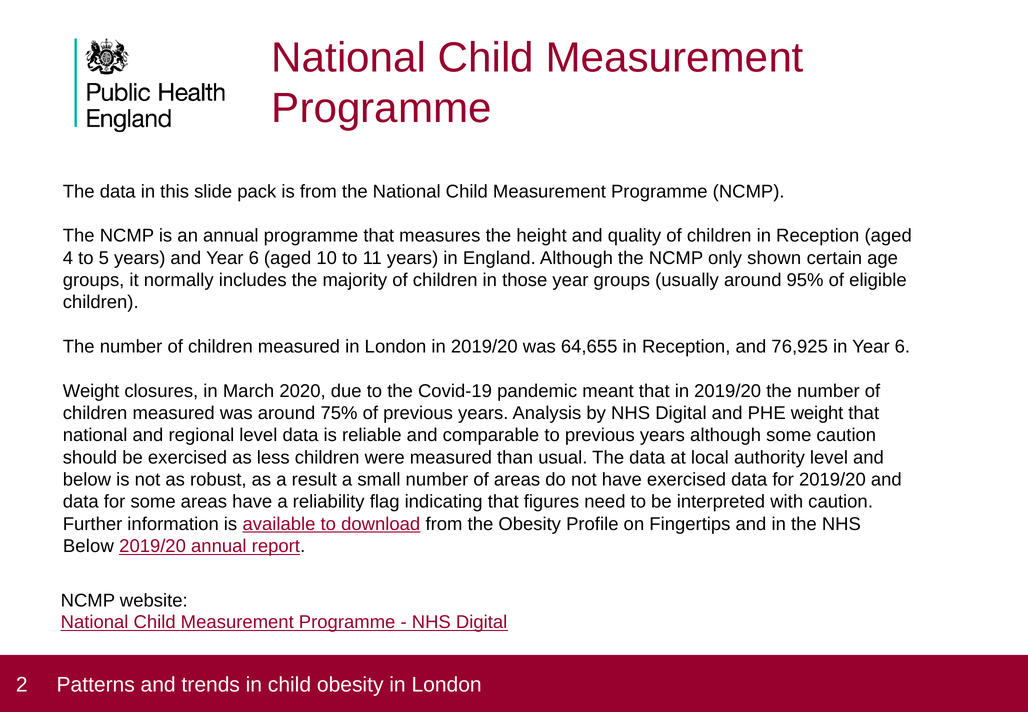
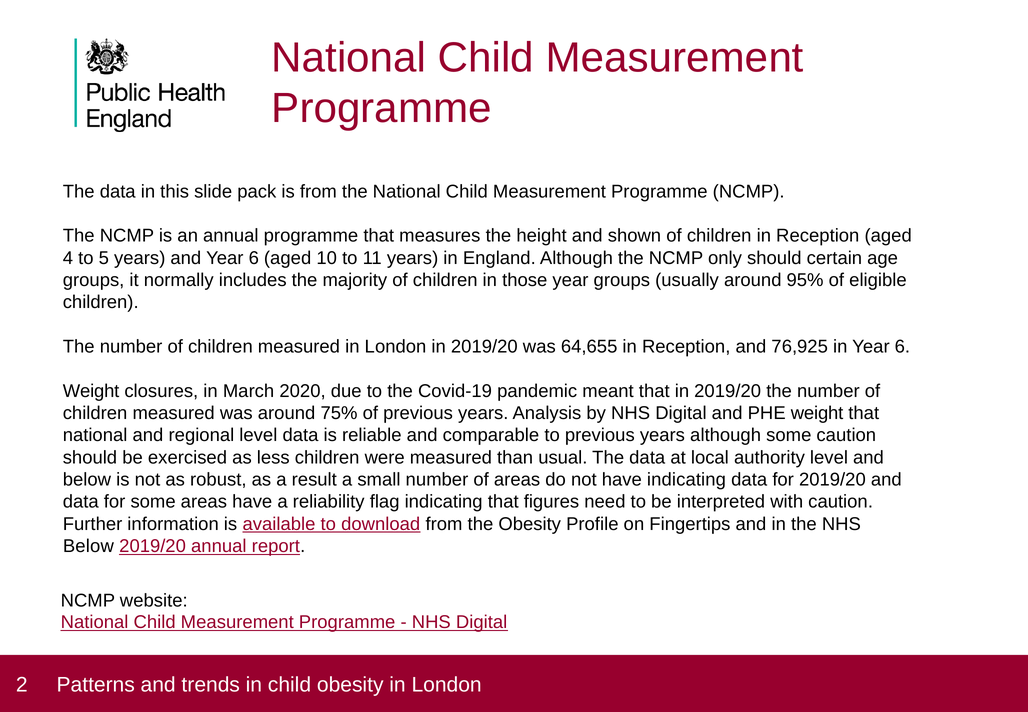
quality: quality -> shown
only shown: shown -> should
have exercised: exercised -> indicating
